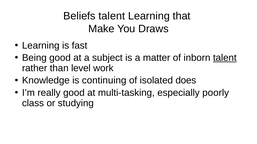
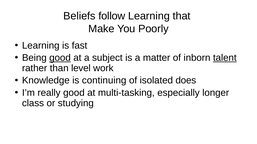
Beliefs talent: talent -> follow
Draws: Draws -> Poorly
good at (60, 58) underline: none -> present
poorly: poorly -> longer
